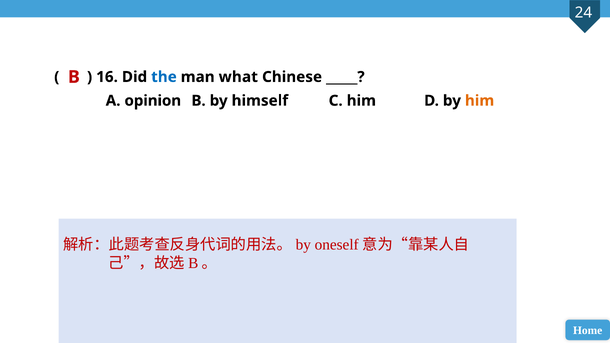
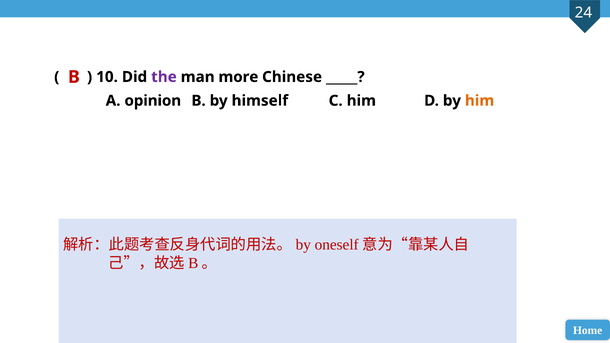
16: 16 -> 10
the colour: blue -> purple
what: what -> more
